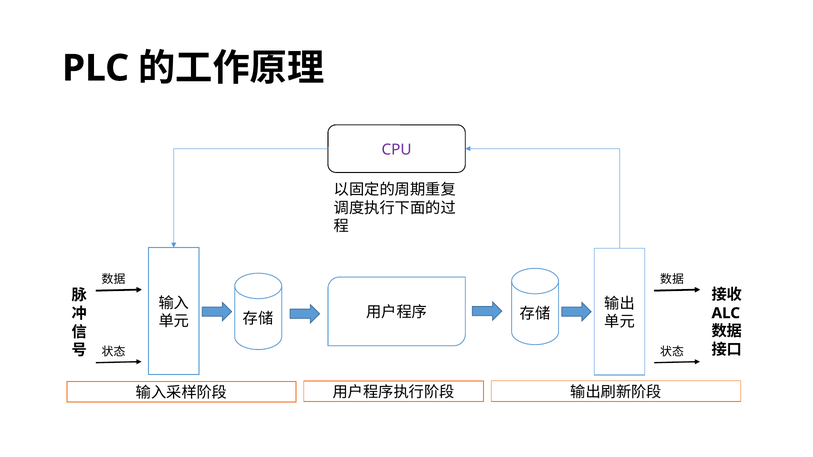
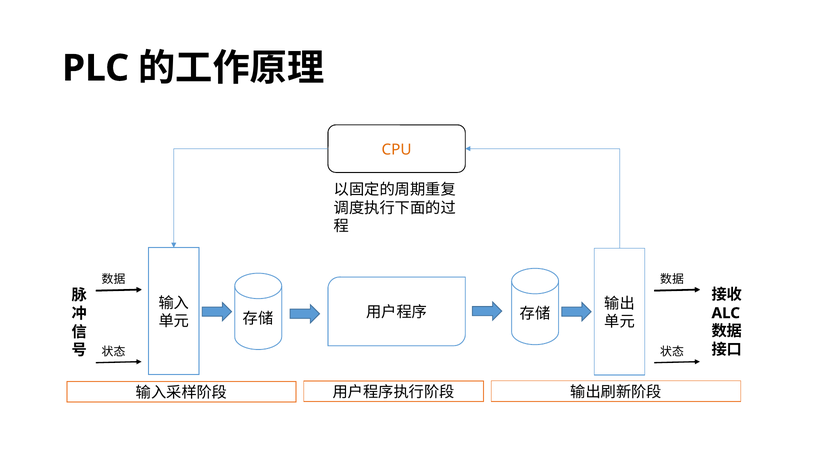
CPU colour: purple -> orange
